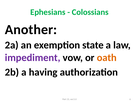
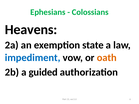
Another: Another -> Heavens
impediment colour: purple -> blue
having: having -> guided
